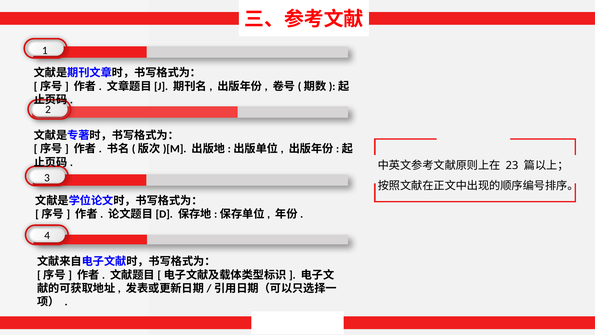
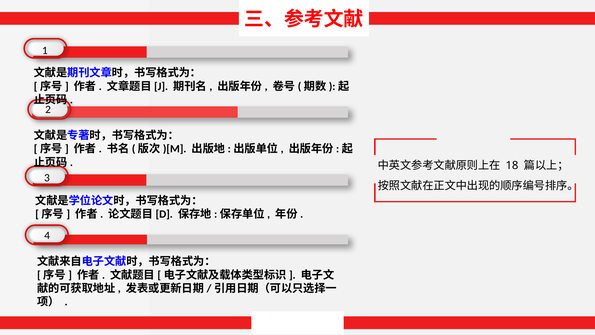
23: 23 -> 18
